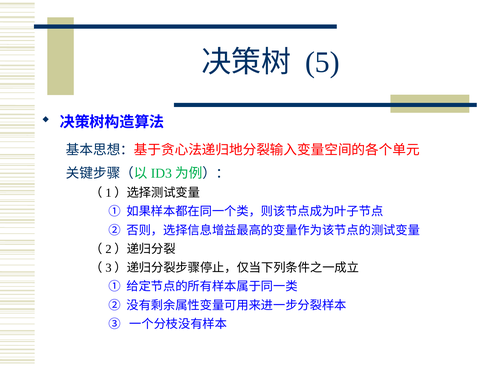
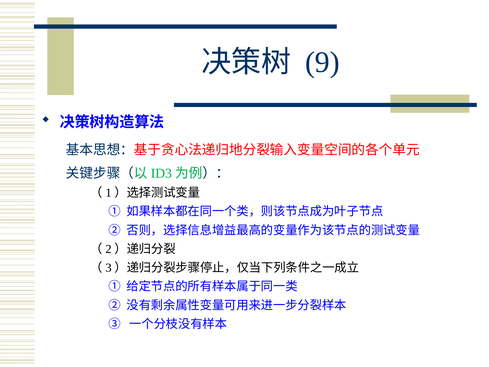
5: 5 -> 9
